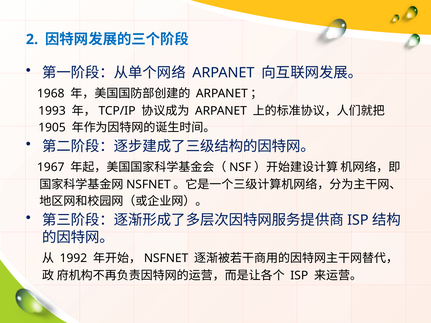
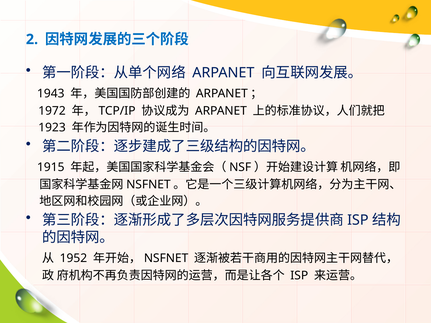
1968: 1968 -> 1943
1993: 1993 -> 1972
1905: 1905 -> 1923
1967: 1967 -> 1915
1992: 1992 -> 1952
